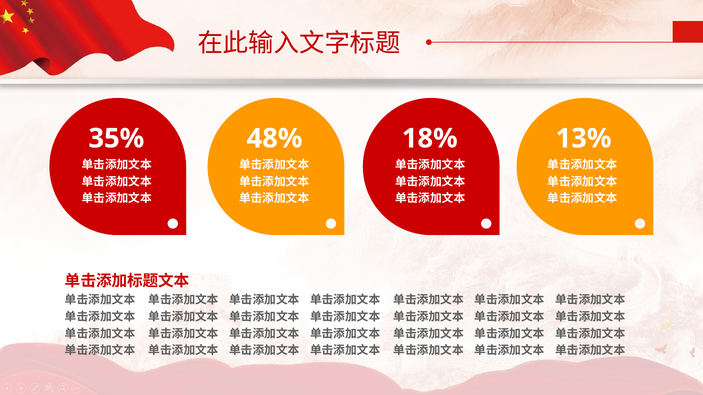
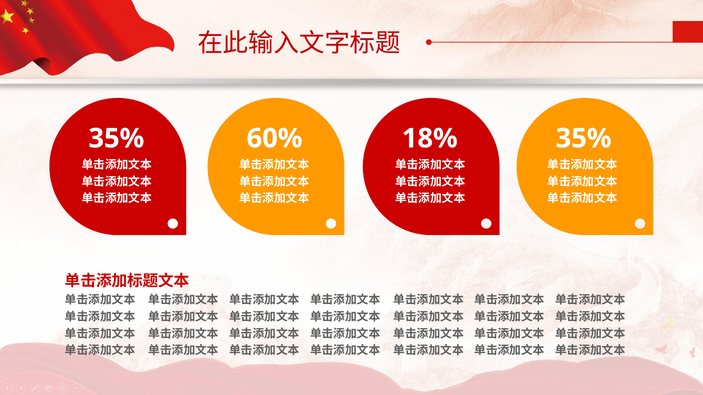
48%: 48% -> 60%
18% 13%: 13% -> 35%
